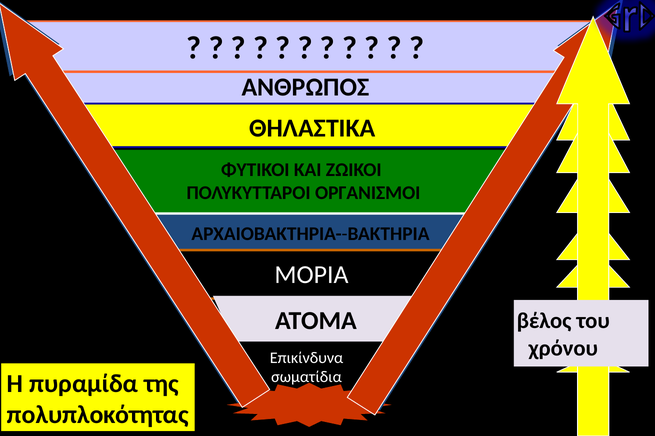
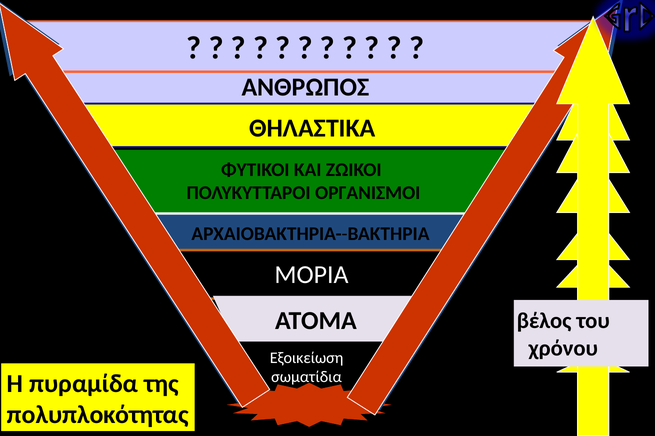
Επικίνδυνα: Επικίνδυνα -> Εξοικείωση
